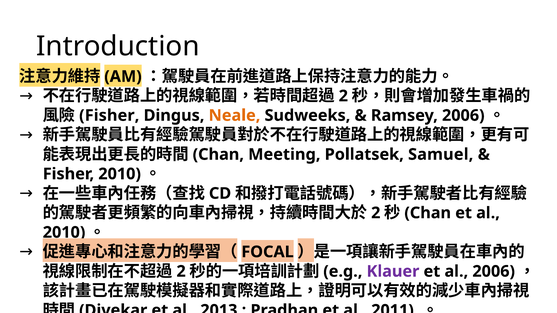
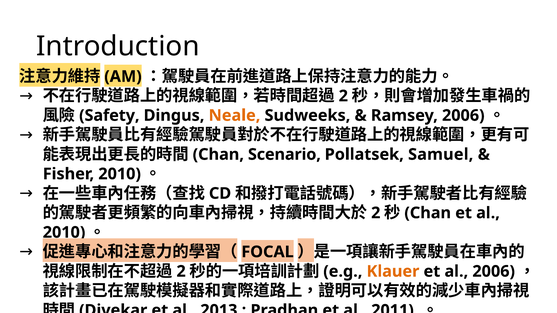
Fisher at (109, 116): Fisher -> Safety
Meeting: Meeting -> Scenario
Klauer colour: purple -> orange
